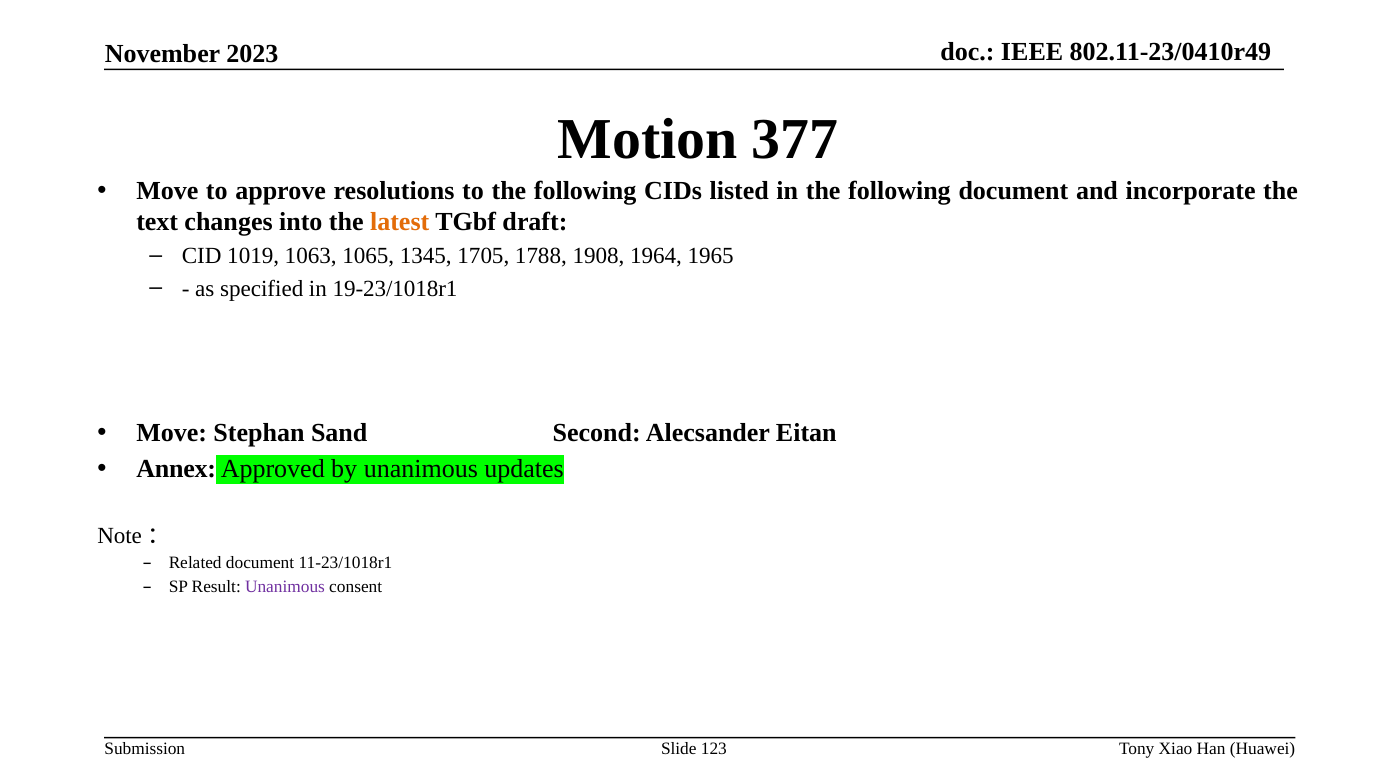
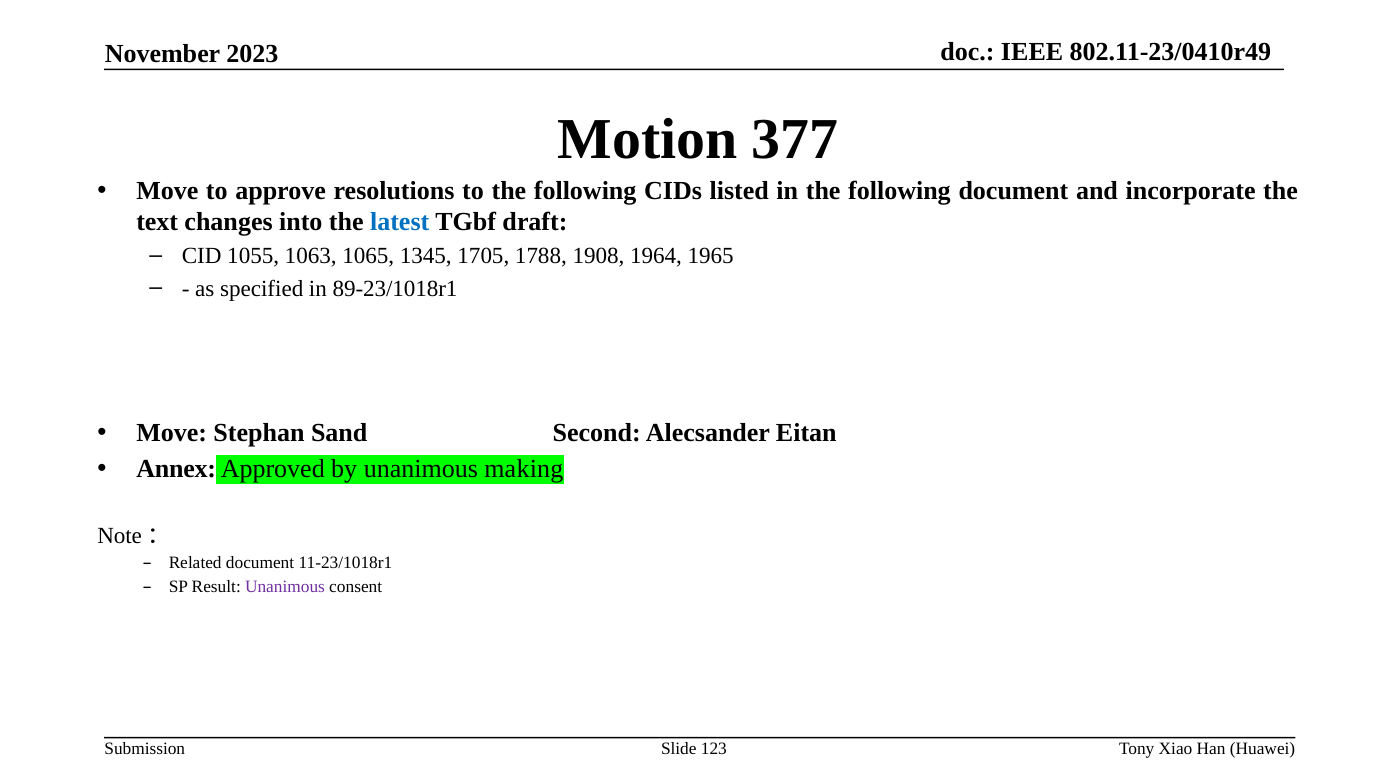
latest colour: orange -> blue
1019: 1019 -> 1055
19-23/1018r1: 19-23/1018r1 -> 89-23/1018r1
updates: updates -> making
